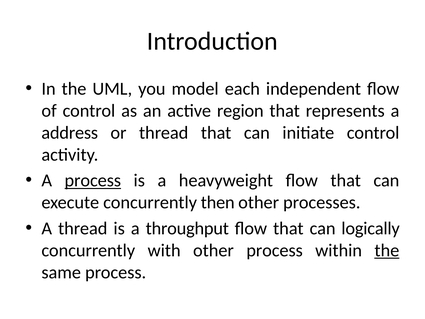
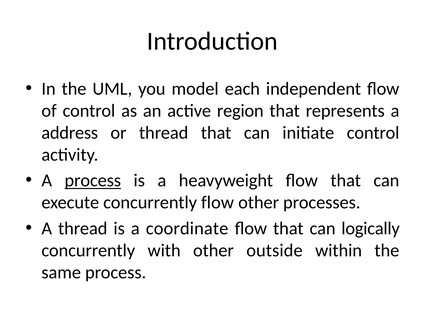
concurrently then: then -> flow
throughput: throughput -> coordinate
other process: process -> outside
the at (387, 250) underline: present -> none
